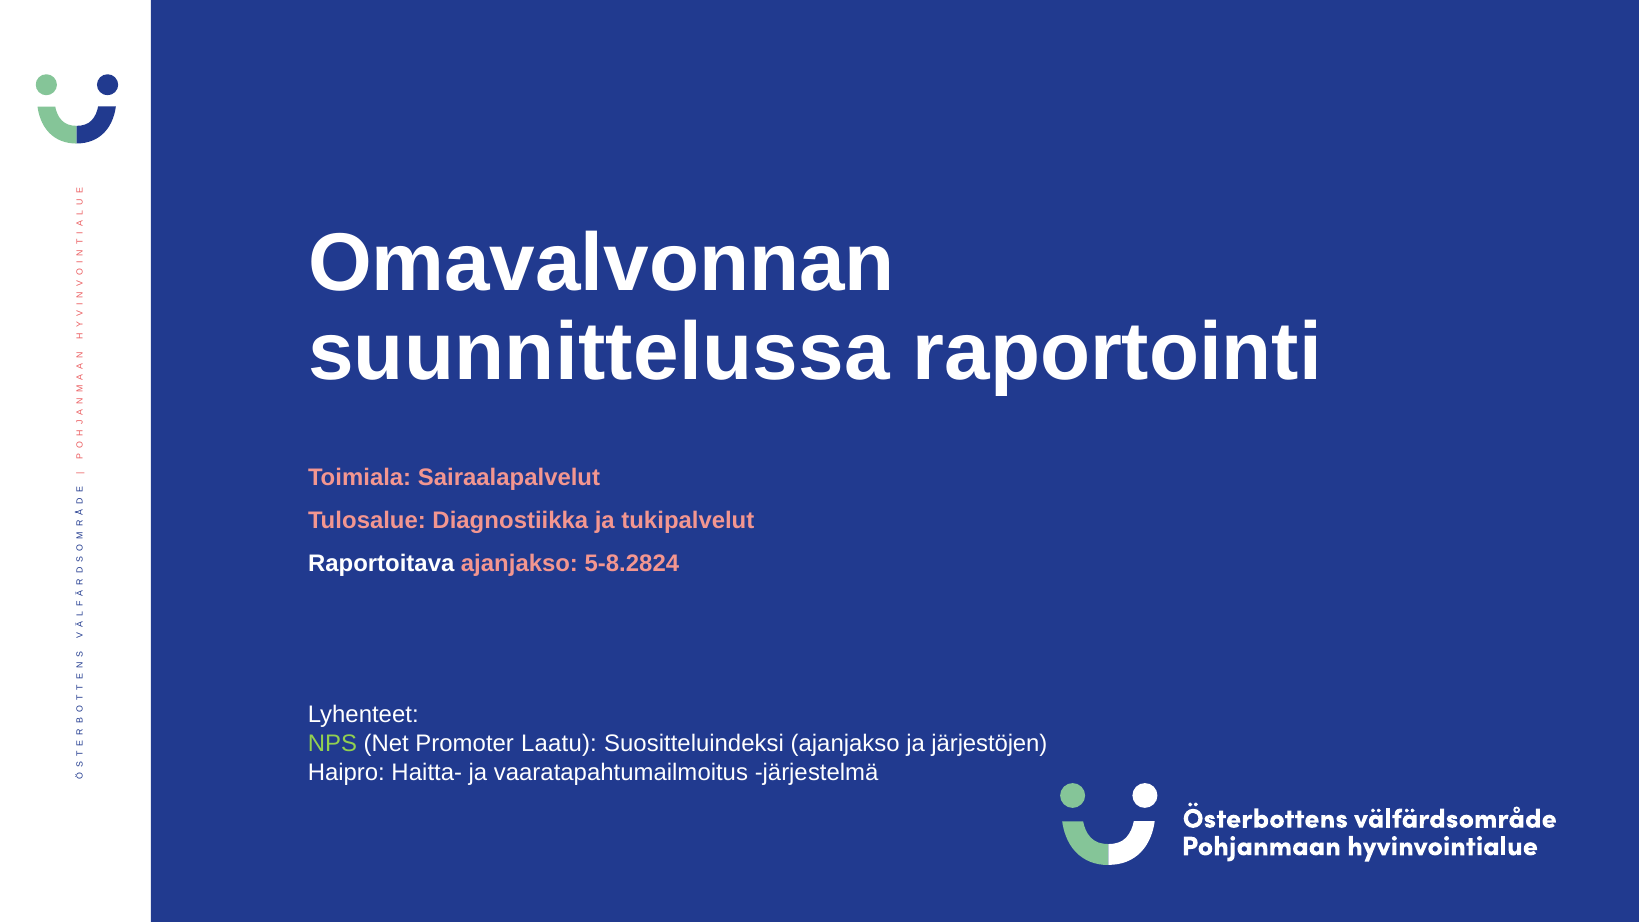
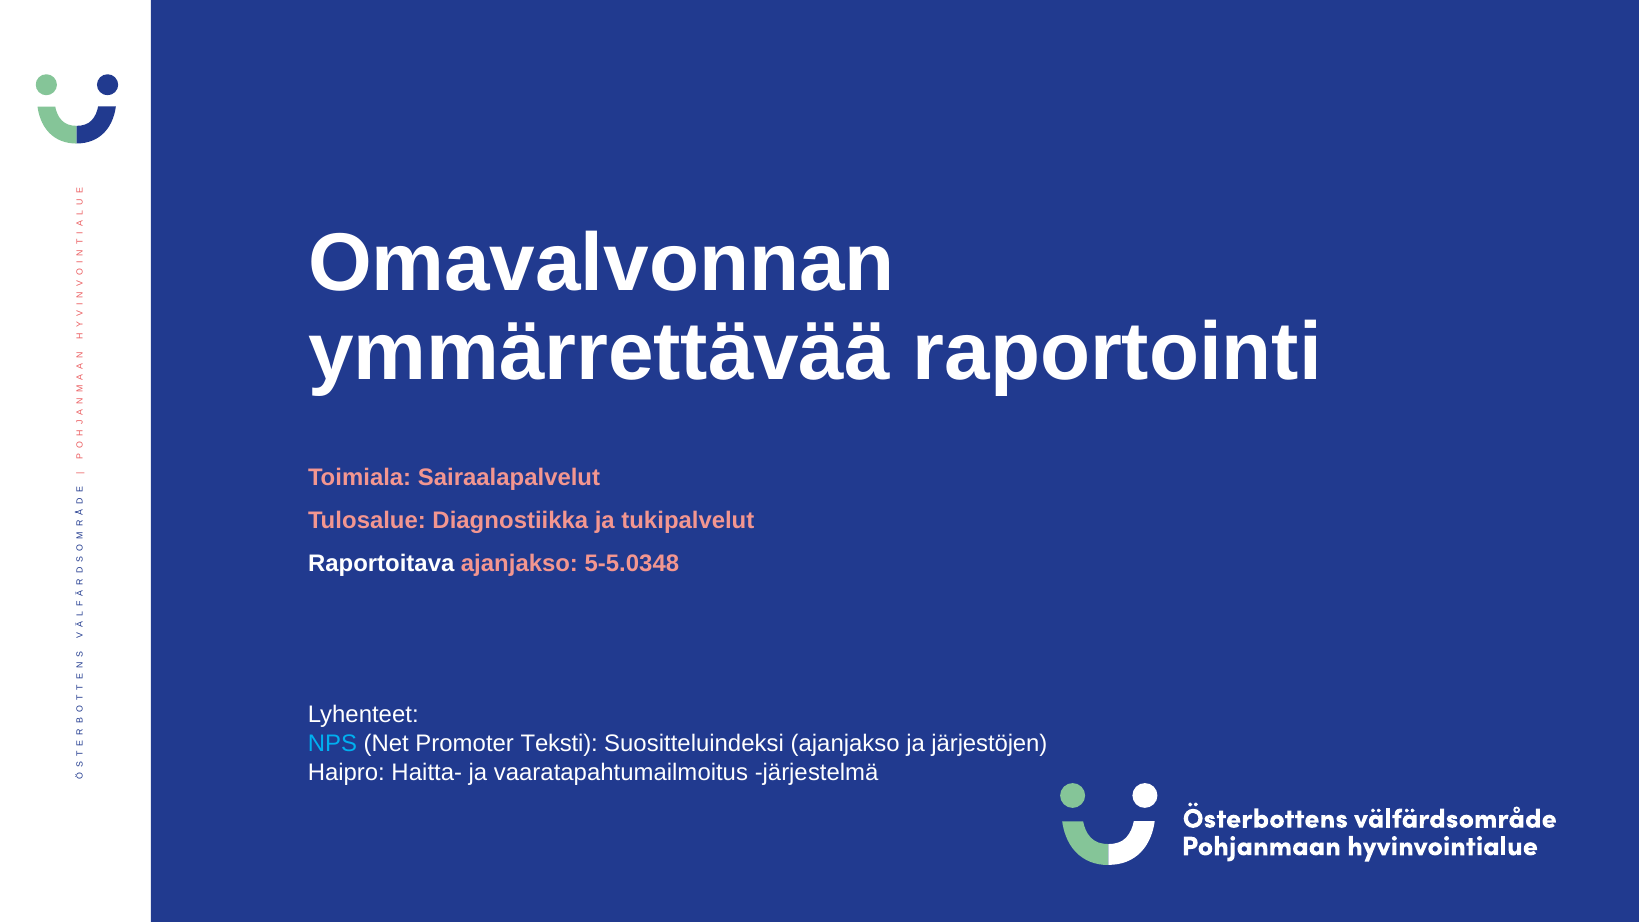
suunnittelussa: suunnittelussa -> ymmärrettävää
5-8.2824: 5-8.2824 -> 5-5.0348
NPS colour: light green -> light blue
Laatu: Laatu -> Teksti
